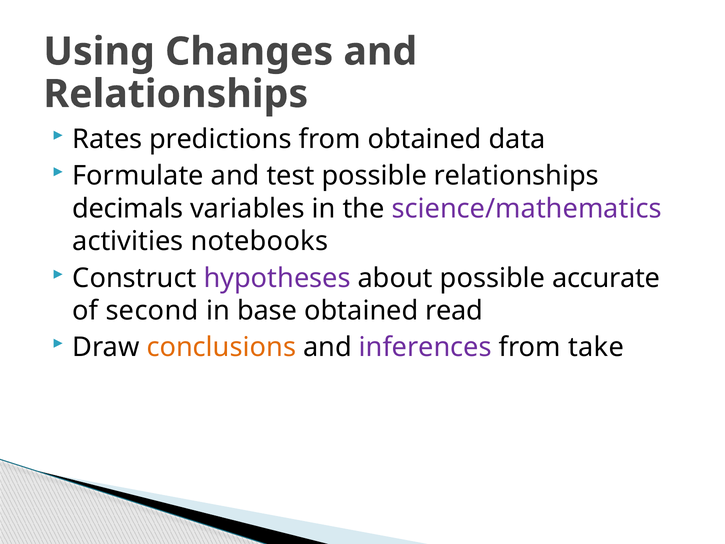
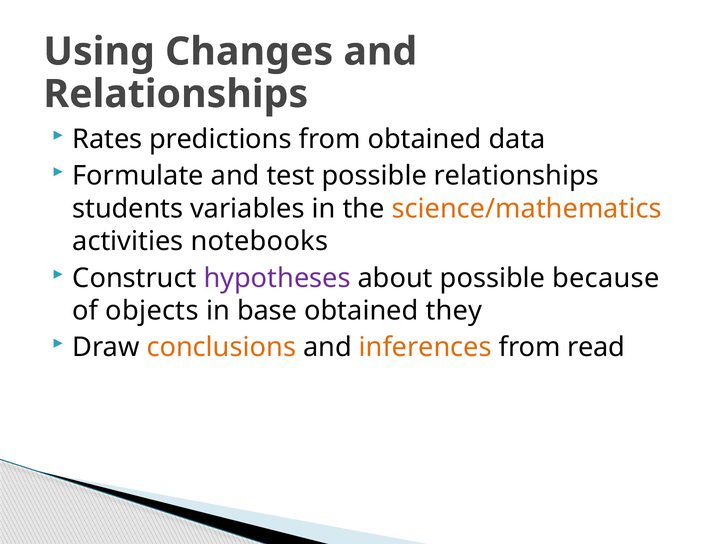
decimals: decimals -> students
science/mathematics colour: purple -> orange
accurate: accurate -> because
second: second -> objects
read: read -> they
inferences colour: purple -> orange
take: take -> read
